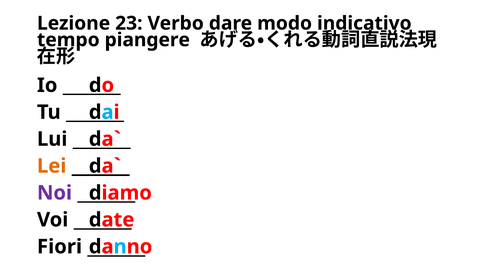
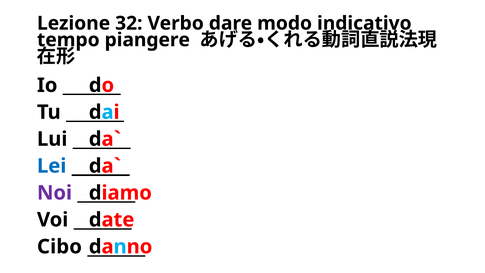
23: 23 -> 32
Lei colour: orange -> blue
Fiori: Fiori -> Cibo
